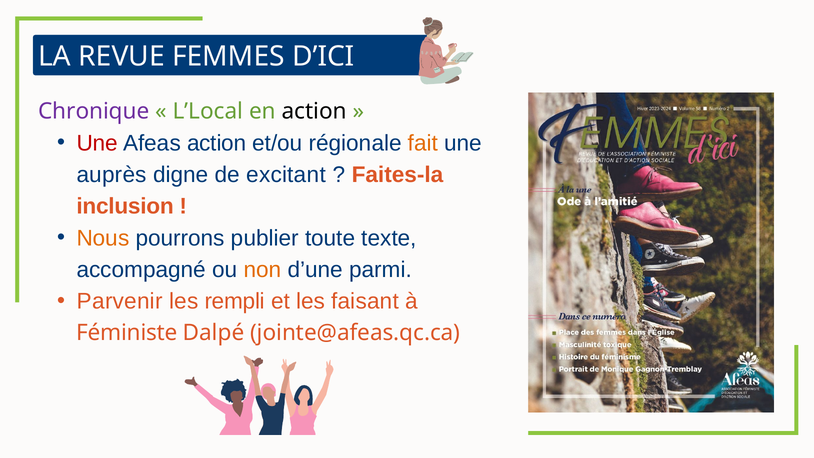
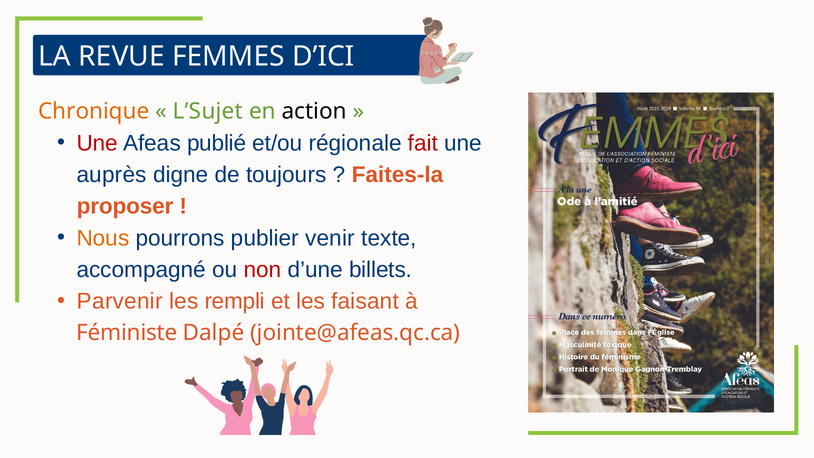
Chronique colour: purple -> orange
L’Local: L’Local -> L’Sujet
Afeas action: action -> publié
fait colour: orange -> red
excitant: excitant -> toujours
inclusion: inclusion -> proposer
toute: toute -> venir
non colour: orange -> red
parmi: parmi -> billets
